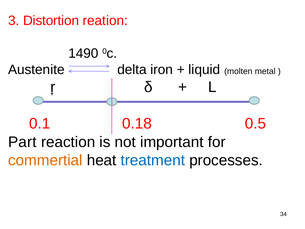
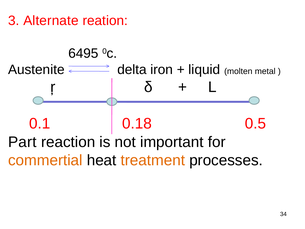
Distortion: Distortion -> Alternate
1490: 1490 -> 6495
treatment colour: blue -> orange
